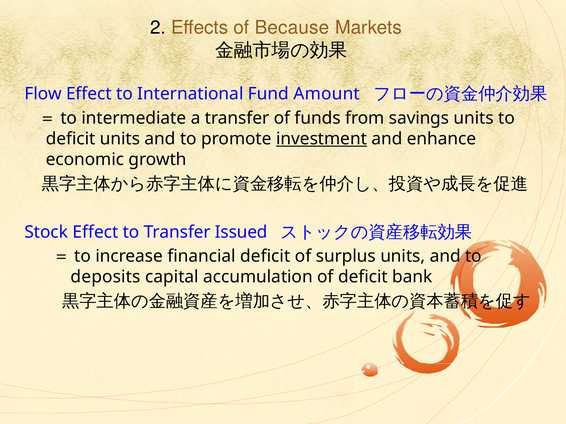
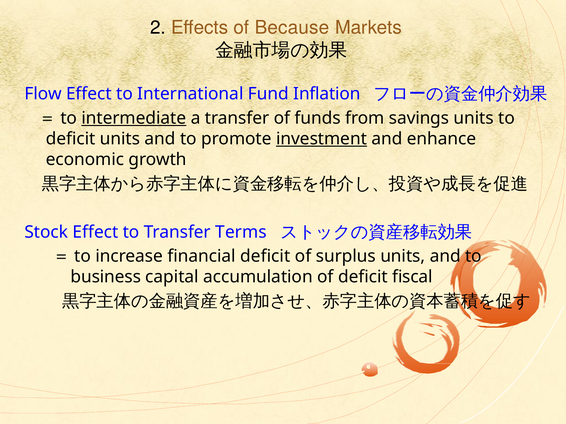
Amount: Amount -> Inflation
intermediate underline: none -> present
Issued: Issued -> Terms
deposits: deposits -> business
bank: bank -> fiscal
